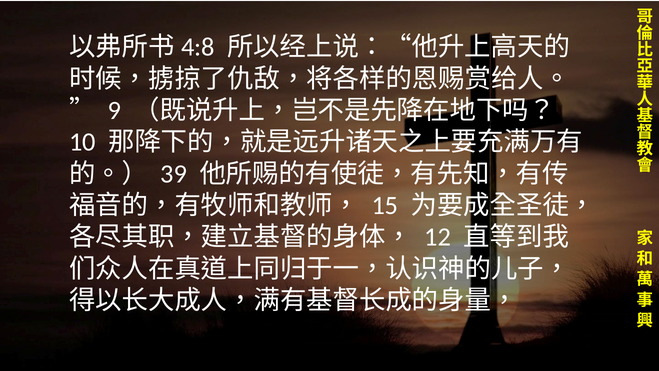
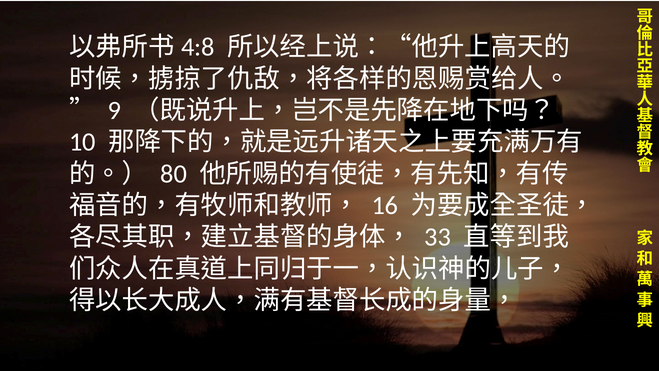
39: 39 -> 80
15: 15 -> 16
12: 12 -> 33
